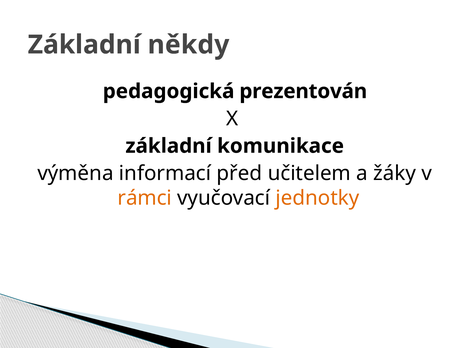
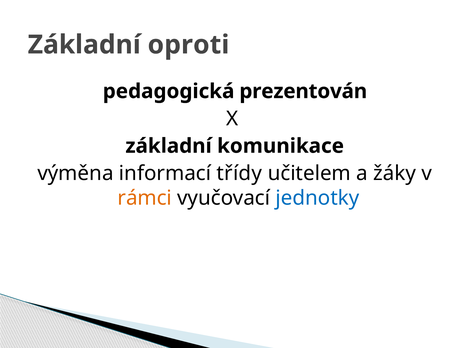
někdy: někdy -> oproti
před: před -> třídy
jednotky colour: orange -> blue
